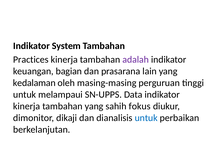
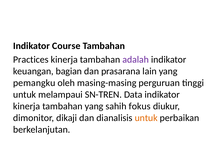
System: System -> Course
kedalaman: kedalaman -> pemangku
SN-UPPS: SN-UPPS -> SN-TREN
untuk at (146, 118) colour: blue -> orange
